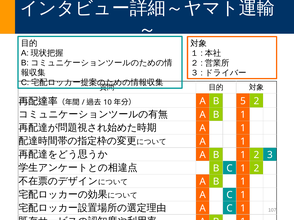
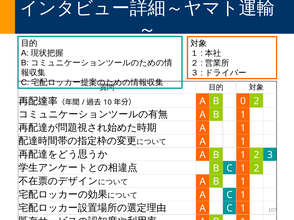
5: 5 -> 0
